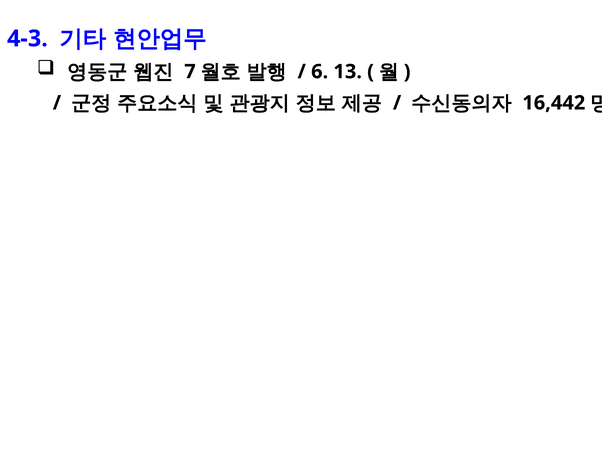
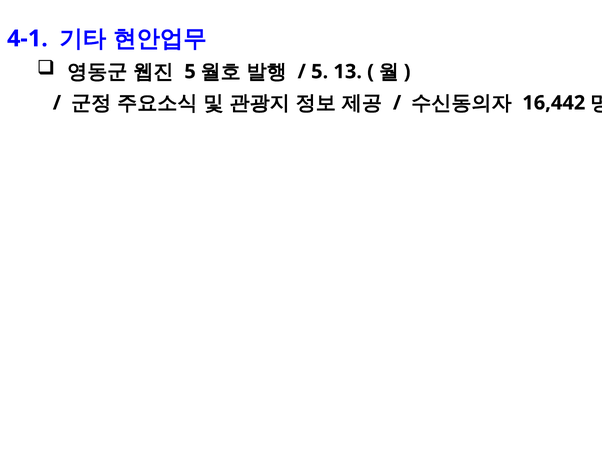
4-3: 4-3 -> 4-1
7 at (190, 72): 7 -> 5
6 at (320, 72): 6 -> 5
